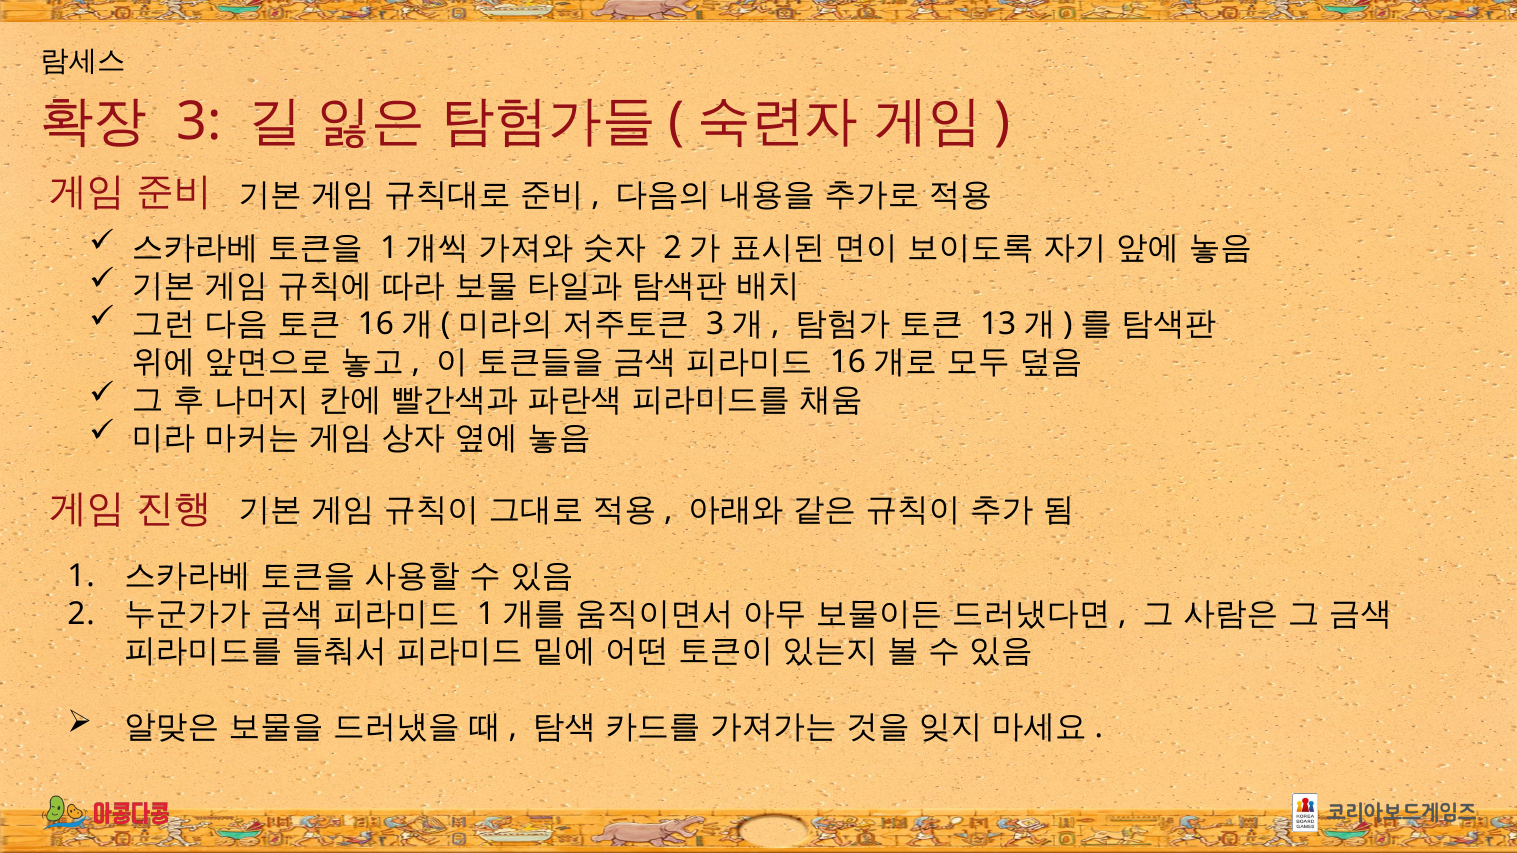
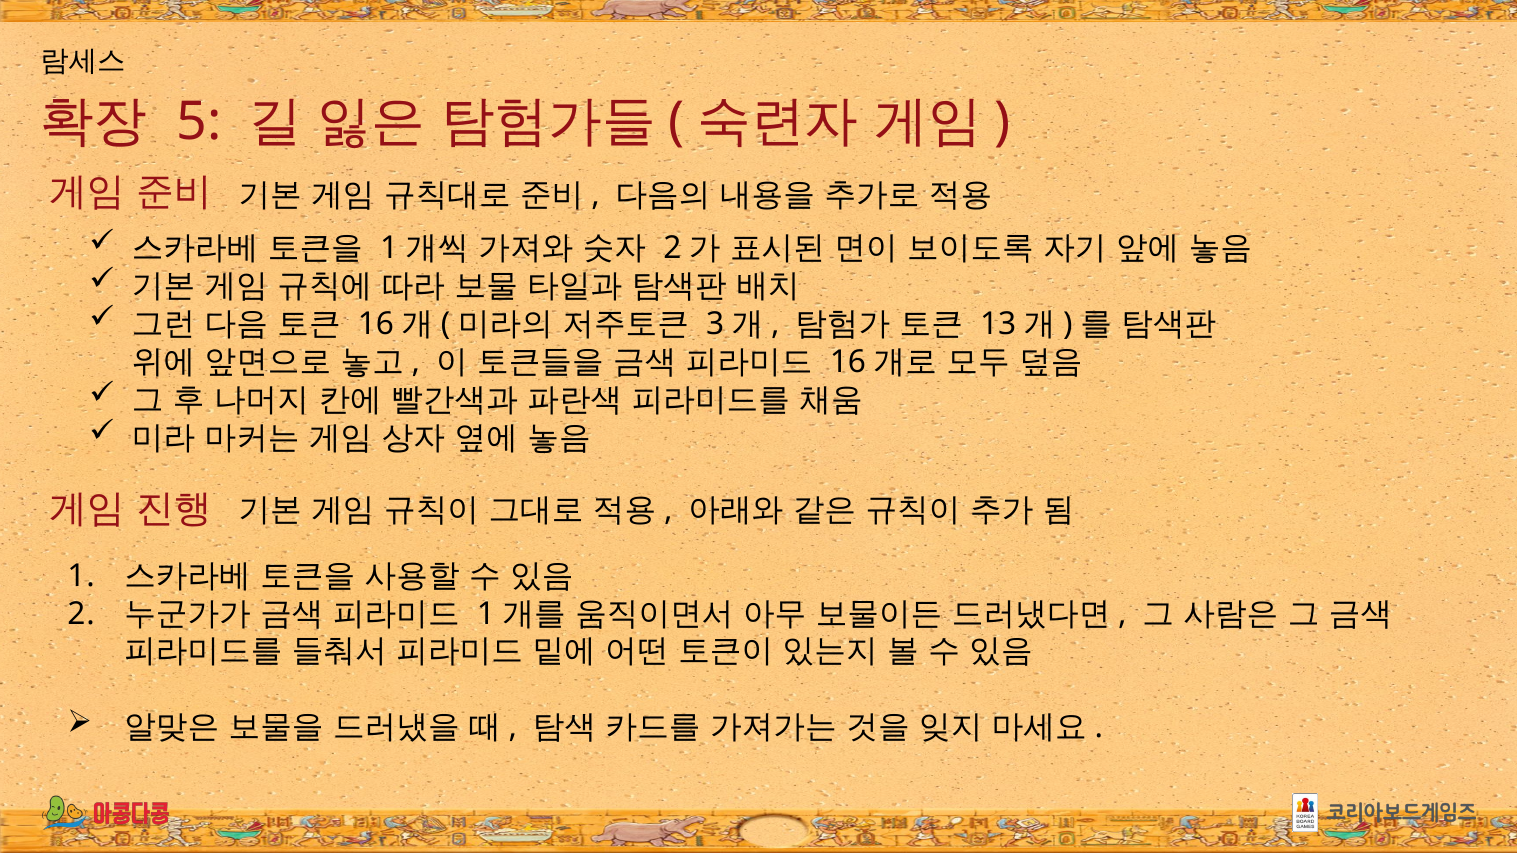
3: 3 -> 5
